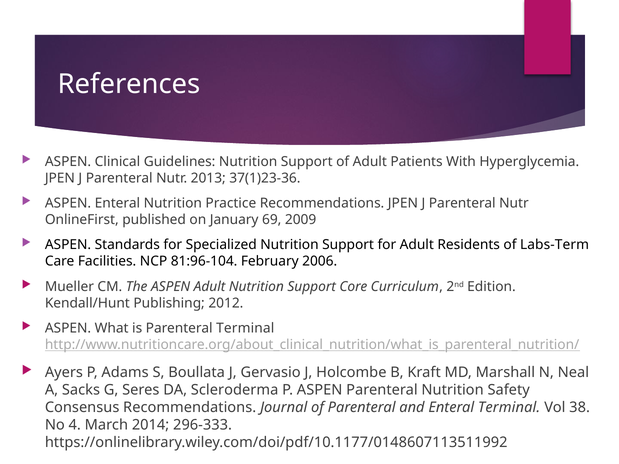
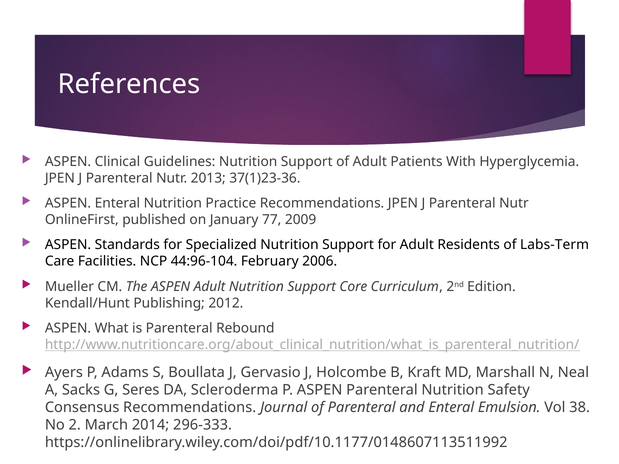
69: 69 -> 77
81:96-104: 81:96-104 -> 44:96-104
Parenteral Terminal: Terminal -> Rebound
Enteral Terminal: Terminal -> Emulsion
4: 4 -> 2
